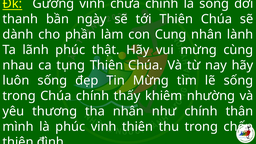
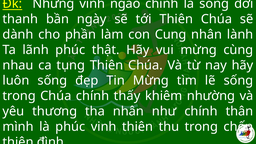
Gương: Gương -> Những
chứa: chứa -> ngào
